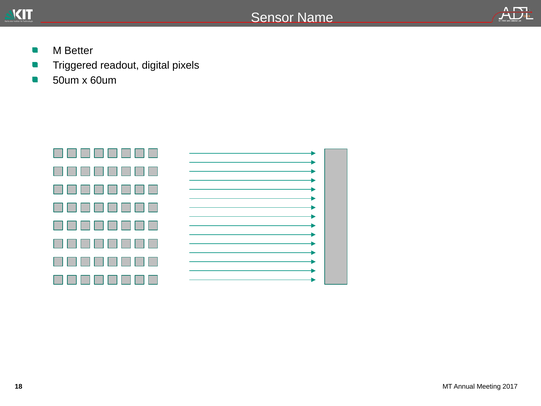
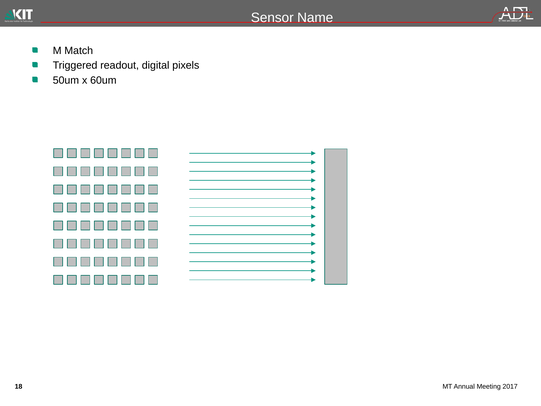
Better: Better -> Match
